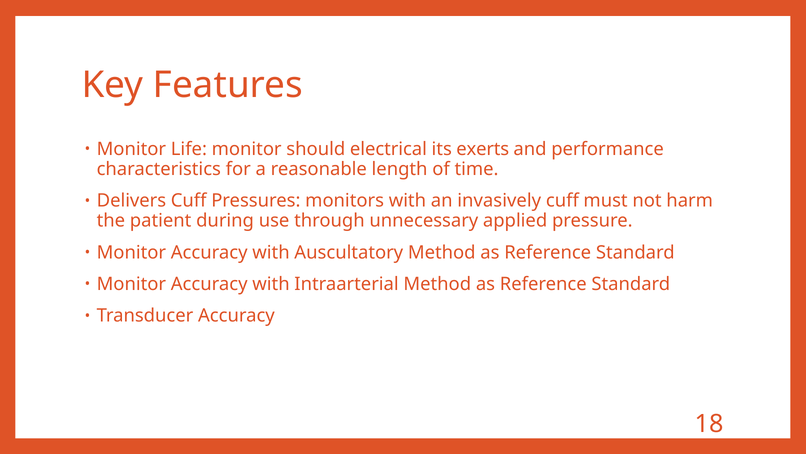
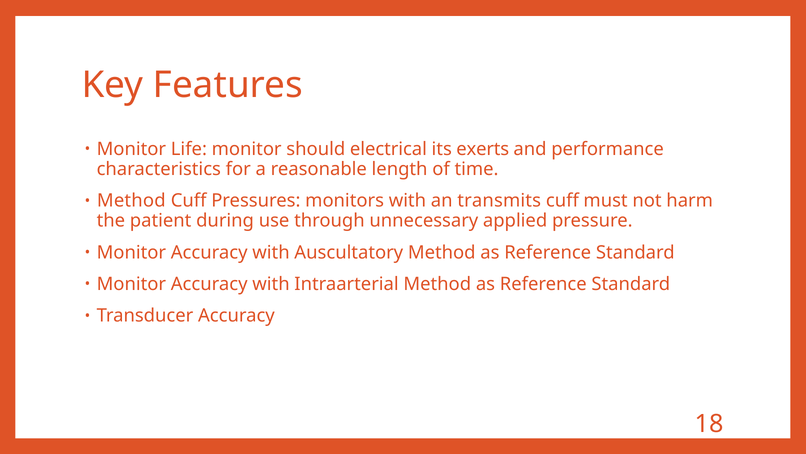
Delivers at (131, 200): Delivers -> Method
invasively: invasively -> transmits
